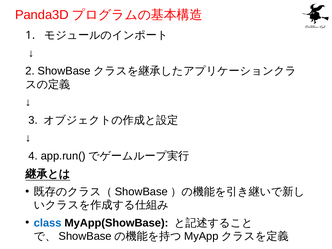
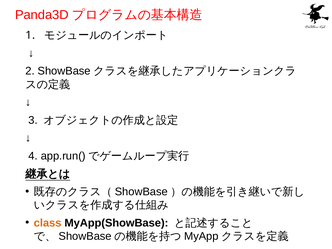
class colour: blue -> orange
